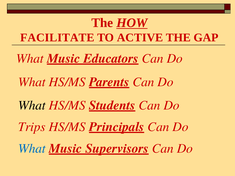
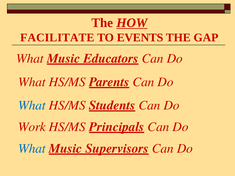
ACTIVE: ACTIVE -> EVENTS
What at (32, 105) colour: black -> blue
Trips: Trips -> Work
